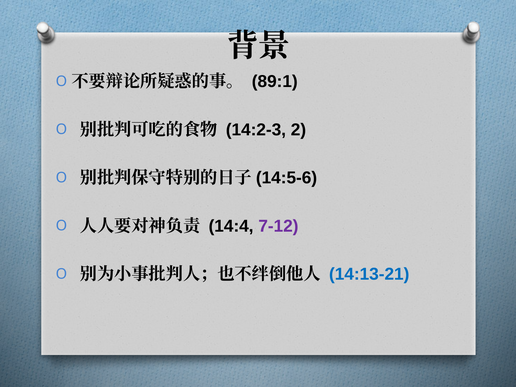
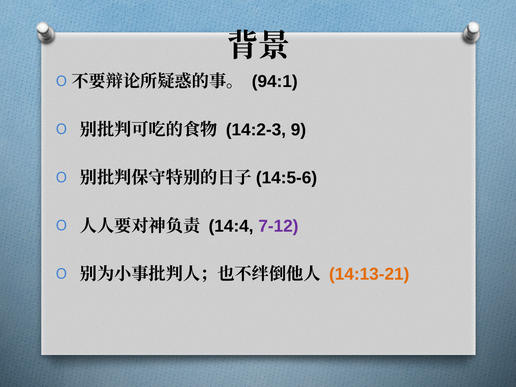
89:1: 89:1 -> 94:1
2: 2 -> 9
14:13-21 colour: blue -> orange
